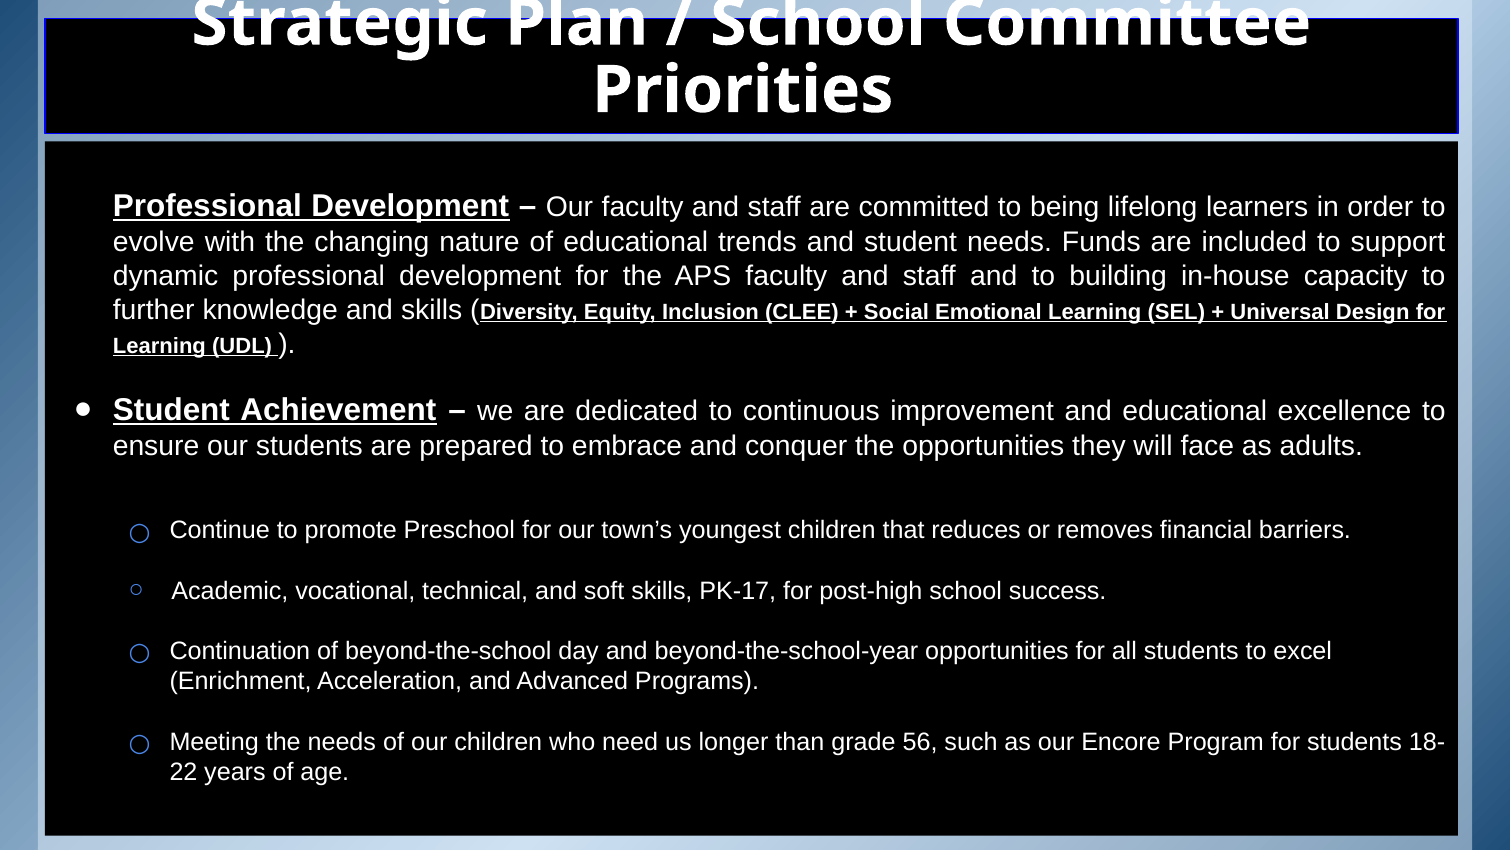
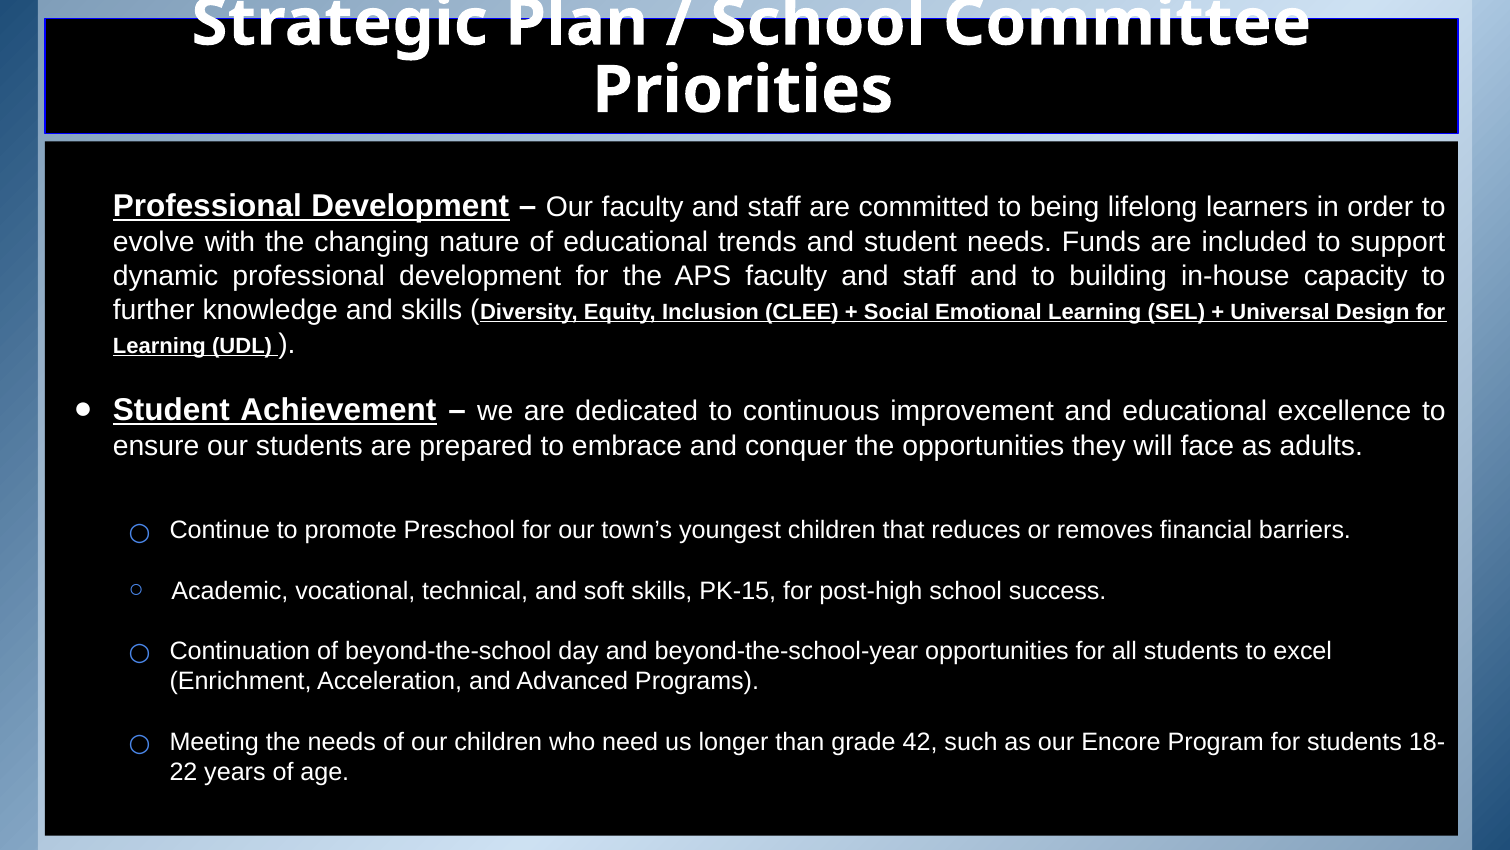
PK-17: PK-17 -> PK-15
56: 56 -> 42
